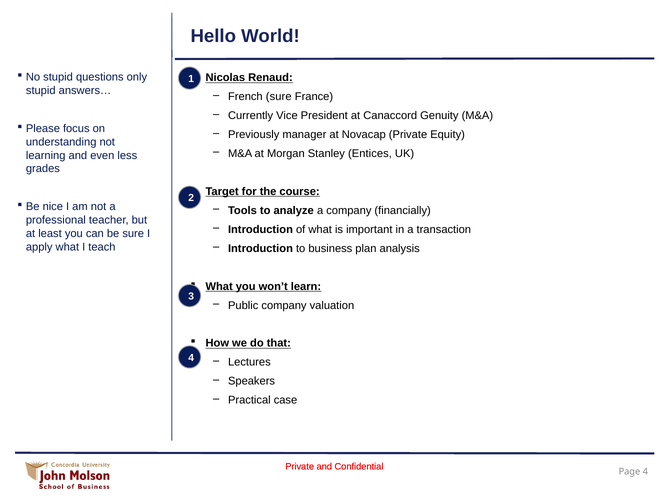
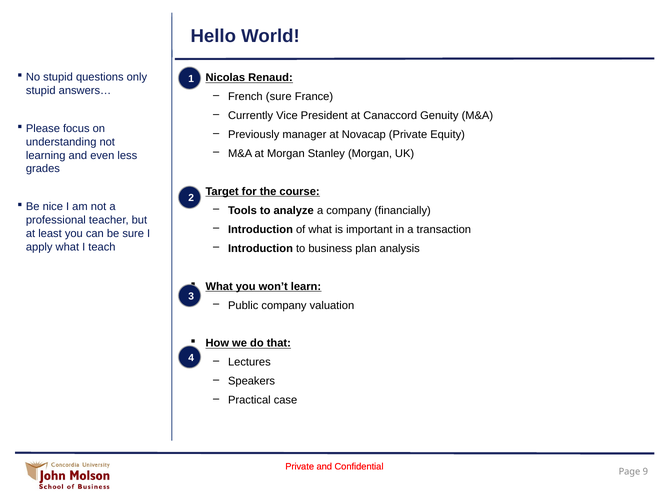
Stanley Entices: Entices -> Morgan
4 at (645, 471): 4 -> 9
